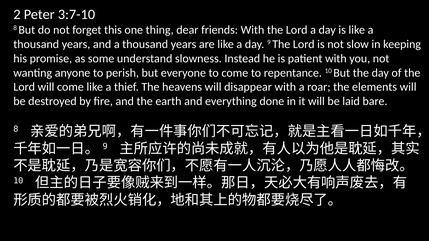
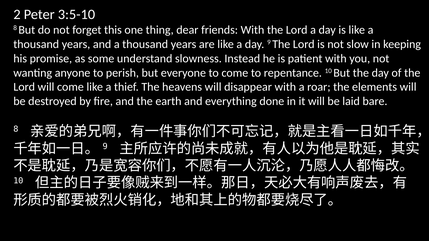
3:7-10: 3:7-10 -> 3:5-10
